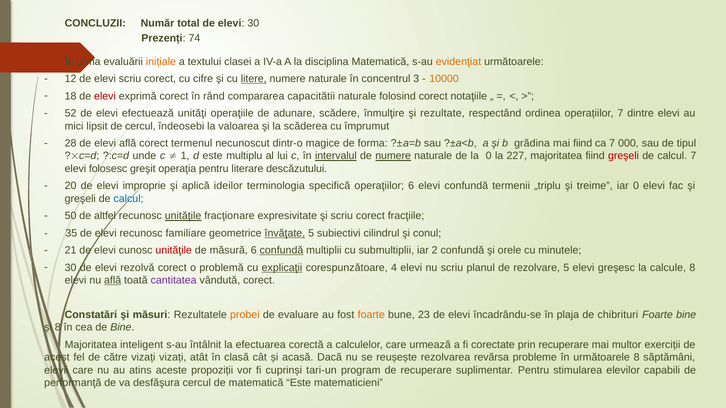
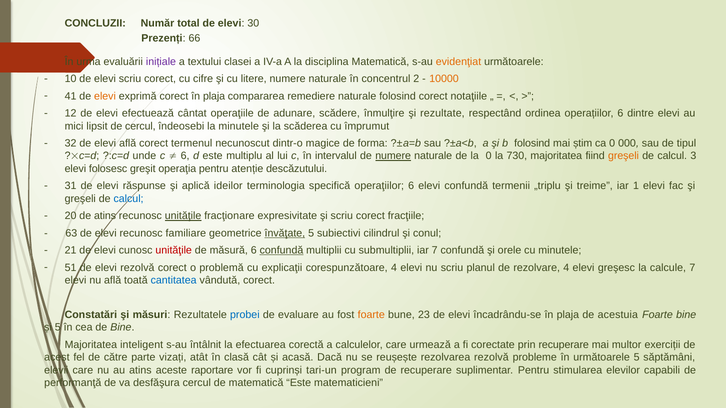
74: 74 -> 66
inițiale colour: orange -> purple
12: 12 -> 10
litere underline: present -> none
3: 3 -> 2
18: 18 -> 41
elevi at (105, 96) colour: red -> orange
corect în rând: rând -> plaja
capacitătii: capacitătii -> remediere
52: 52 -> 12
unităţi: unităţi -> cântat
operațiilor 7: 7 -> 6
la valoarea: valoarea -> minutele
28: 28 -> 32
b grădina: grădina -> folosind
mai fiind: fiind -> știm
ca 7: 7 -> 0
1 at (185, 156): 1 -> 6
intervalul underline: present -> none
227: 227 -> 730
greşeli at (624, 156) colour: red -> orange
calcul 7: 7 -> 3
literare: literare -> atenție
20: 20 -> 31
improprie: improprie -> răspunse
iar 0: 0 -> 1
50: 50 -> 20
de altfel: altfel -> atins
35: 35 -> 63
iar 2: 2 -> 7
30 at (71, 268): 30 -> 51
explicaţii underline: present -> none
rezolvare 5: 5 -> 4
calcule 8: 8 -> 7
află at (113, 281) underline: present -> none
cantitatea colour: purple -> blue
probei colour: orange -> blue
chibrituri: chibrituri -> acestuia
și 8: 8 -> 5
către vizați: vizați -> parte
rezolvarea revărsa: revărsa -> rezolvă
următoarele 8: 8 -> 5
propoziții: propoziții -> raportare
